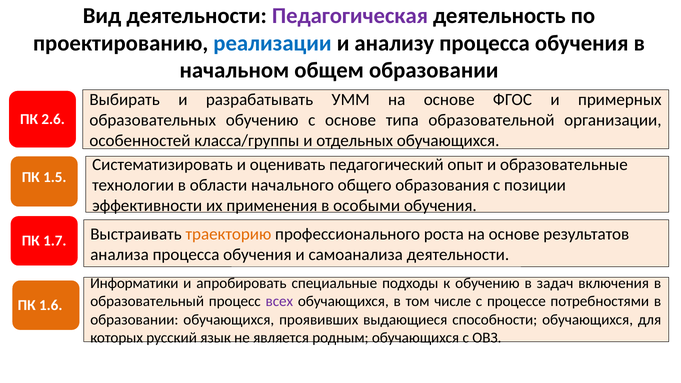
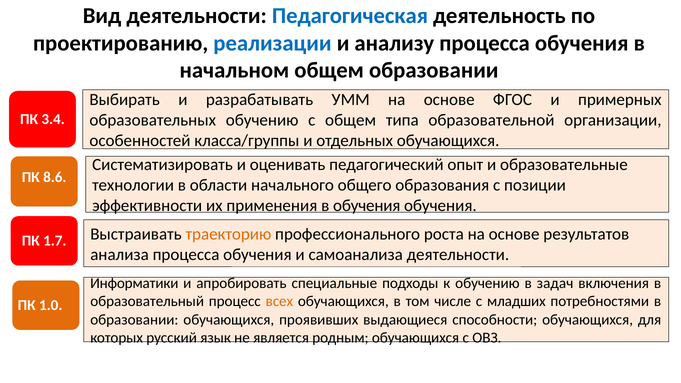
Педагогическая colour: purple -> blue
2.6: 2.6 -> 3.4
с основе: основе -> общем
1.5: 1.5 -> 8.6
в особыми: особыми -> обучения
всех colour: purple -> orange
процессе: процессе -> младших
1.6: 1.6 -> 1.0
